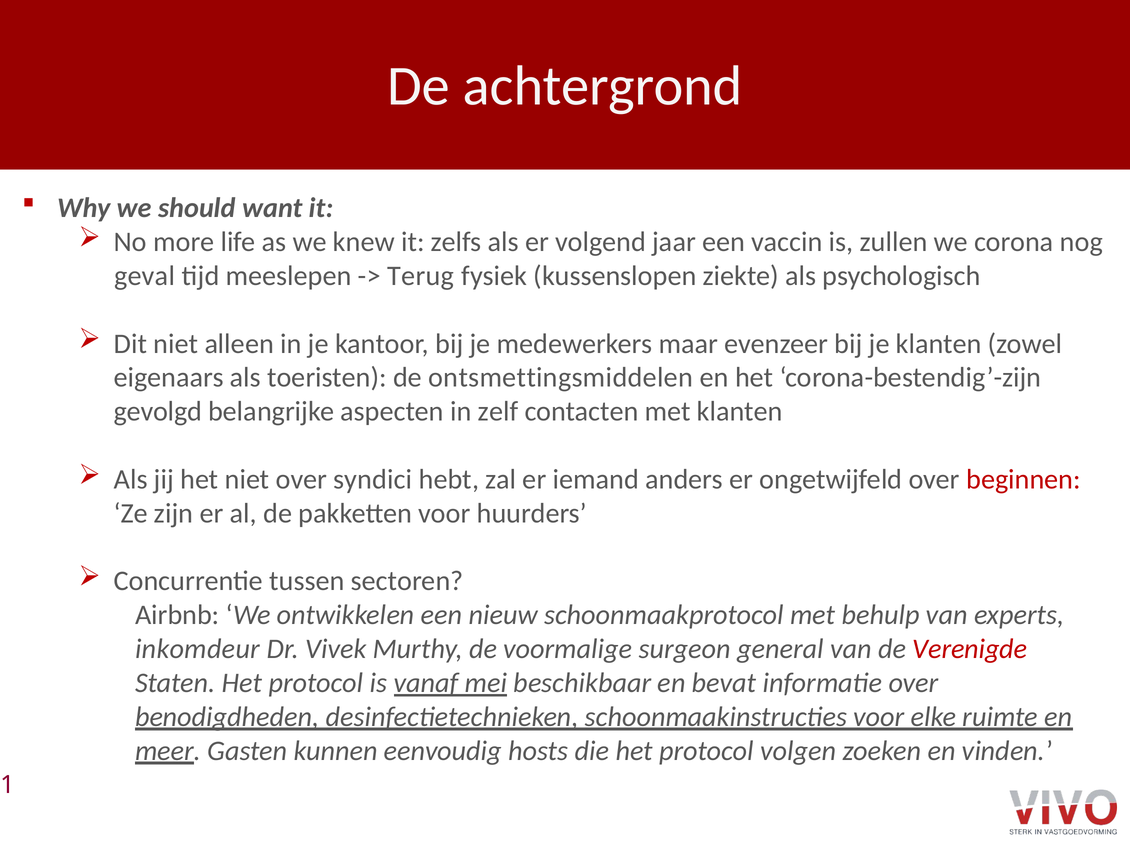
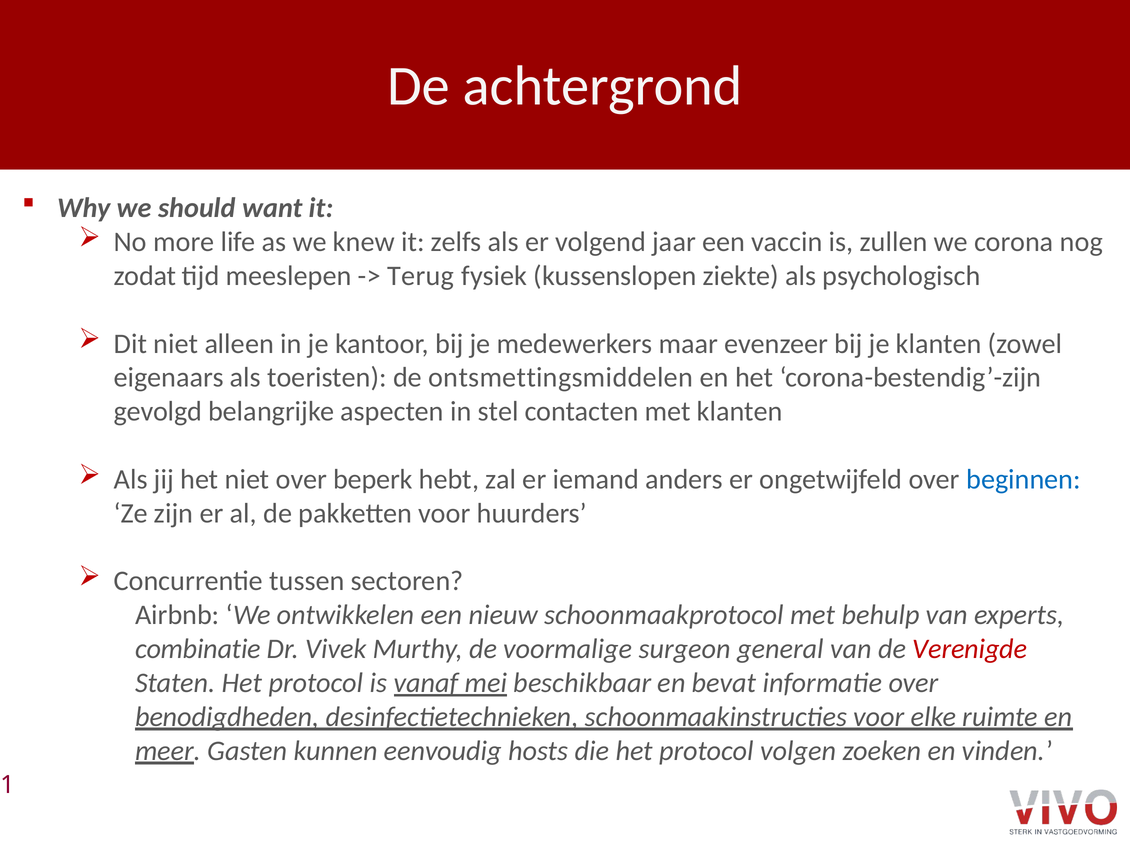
geval: geval -> zodat
zelf: zelf -> stel
syndici: syndici -> beperk
beginnen colour: red -> blue
inkomdeur: inkomdeur -> combinatie
